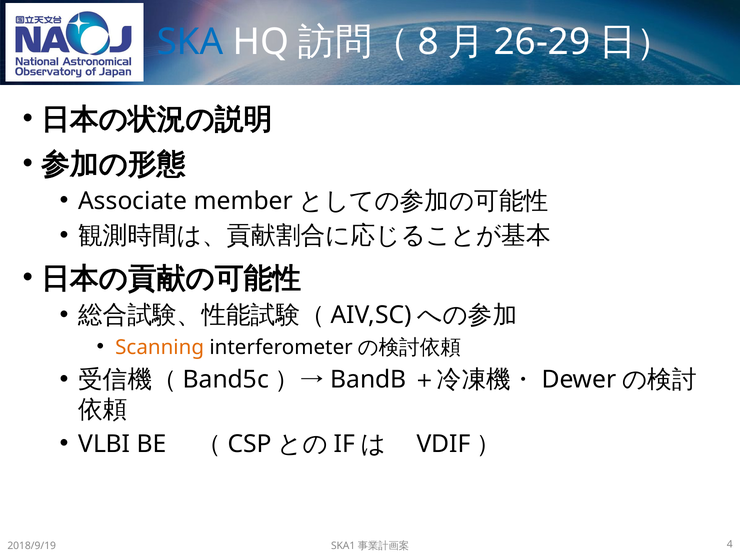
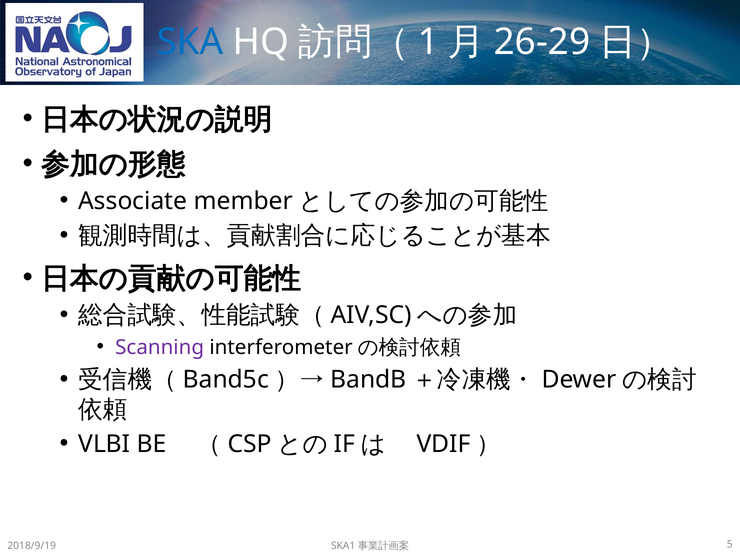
8: 8 -> 1
Scanning colour: orange -> purple
4: 4 -> 5
